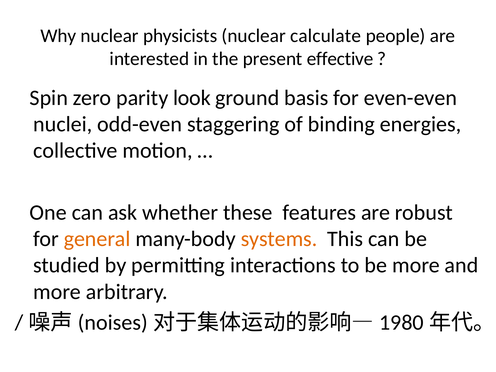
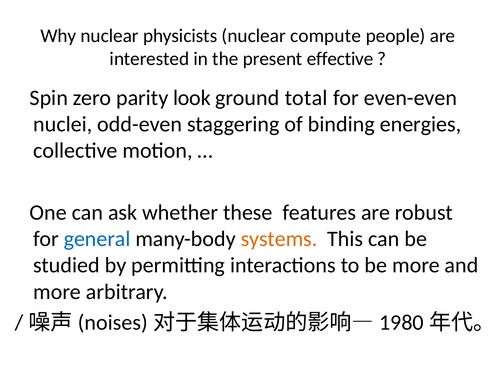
calculate: calculate -> compute
basis: basis -> total
general colour: orange -> blue
